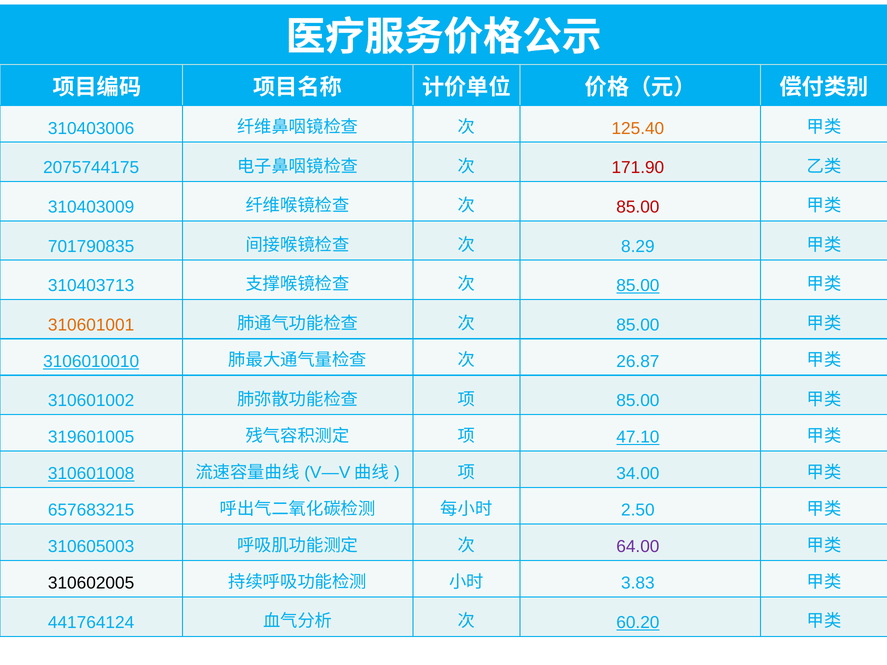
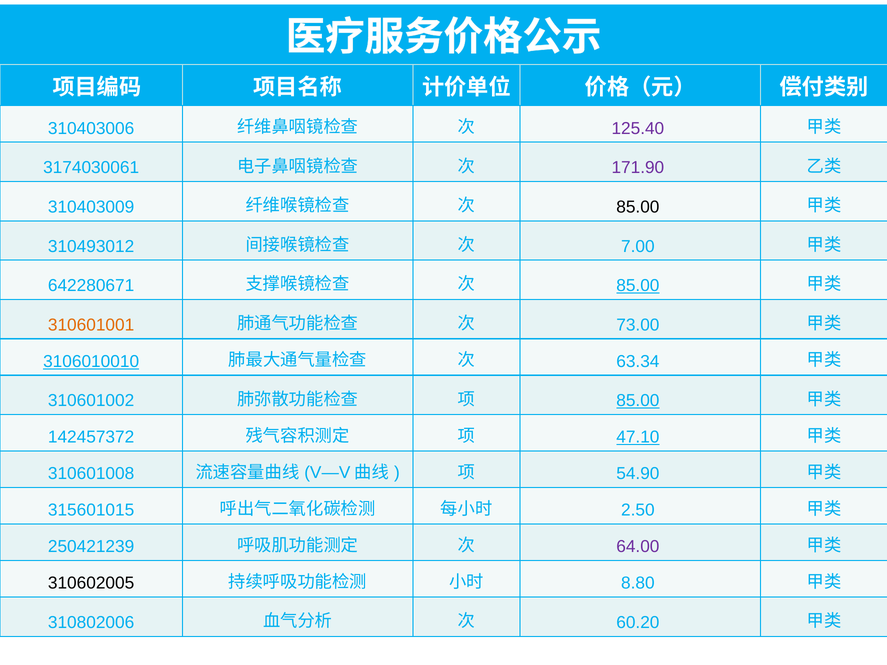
125.40 colour: orange -> purple
2075744175: 2075744175 -> 3174030061
171.90 colour: red -> purple
85.00 at (638, 207) colour: red -> black
701790835: 701790835 -> 310493012
8.29: 8.29 -> 7.00
310403713: 310403713 -> 642280671
85.00 at (638, 325): 85.00 -> 73.00
26.87: 26.87 -> 63.34
85.00 at (638, 401) underline: none -> present
319601005: 319601005 -> 142457372
310601008 underline: present -> none
34.00: 34.00 -> 54.90
657683215: 657683215 -> 315601015
310605003: 310605003 -> 250421239
3.83: 3.83 -> 8.80
441764124: 441764124 -> 310802006
60.20 underline: present -> none
